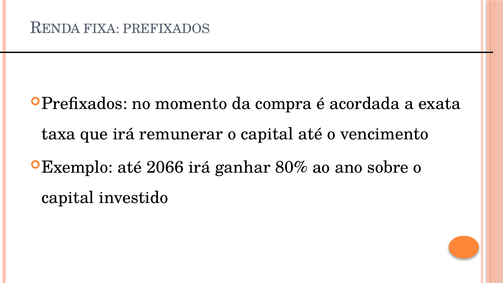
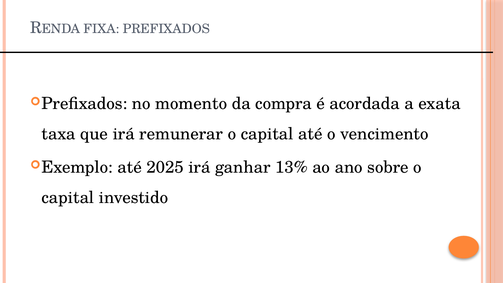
2066: 2066 -> 2025
80%: 80% -> 13%
